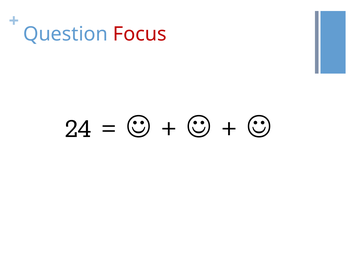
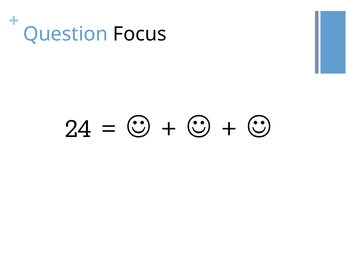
Focus colour: red -> black
